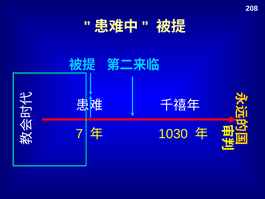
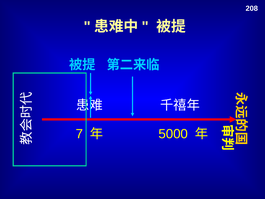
1030: 1030 -> 5000
